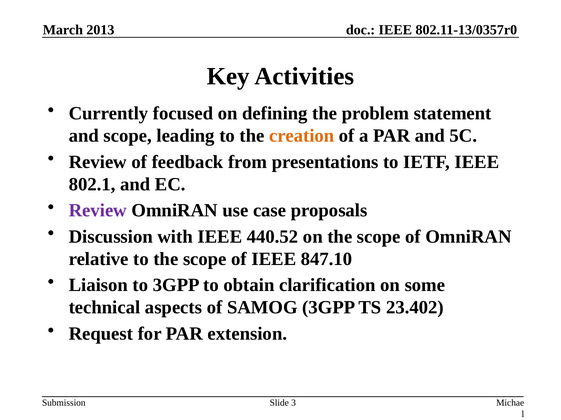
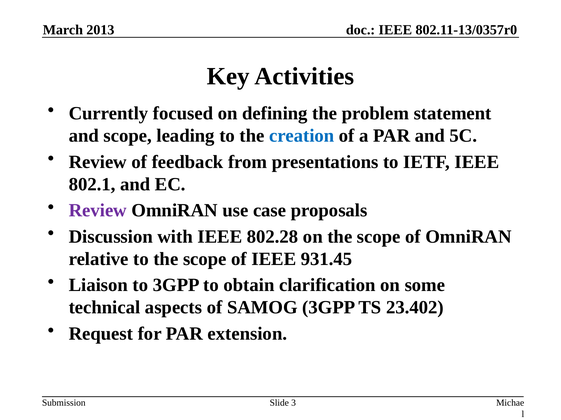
creation colour: orange -> blue
440.52: 440.52 -> 802.28
847.10: 847.10 -> 931.45
